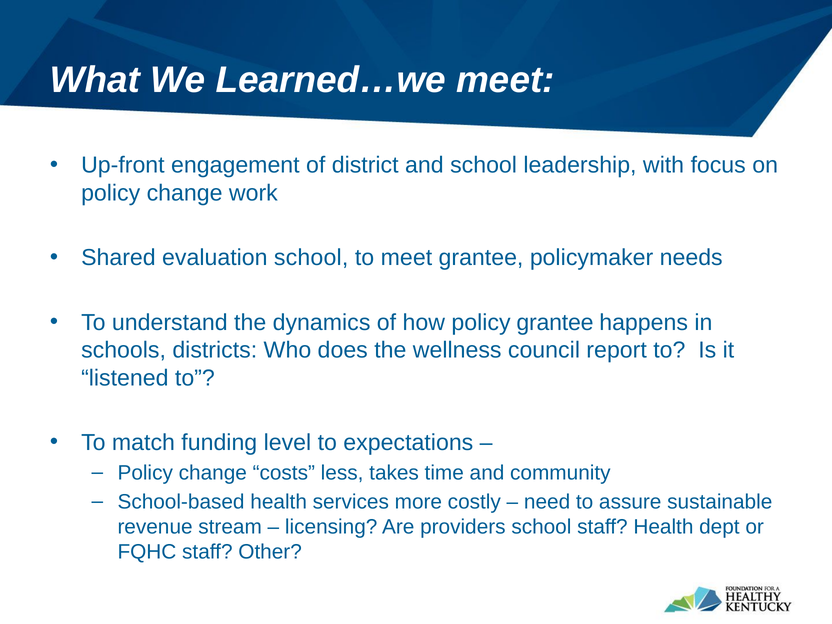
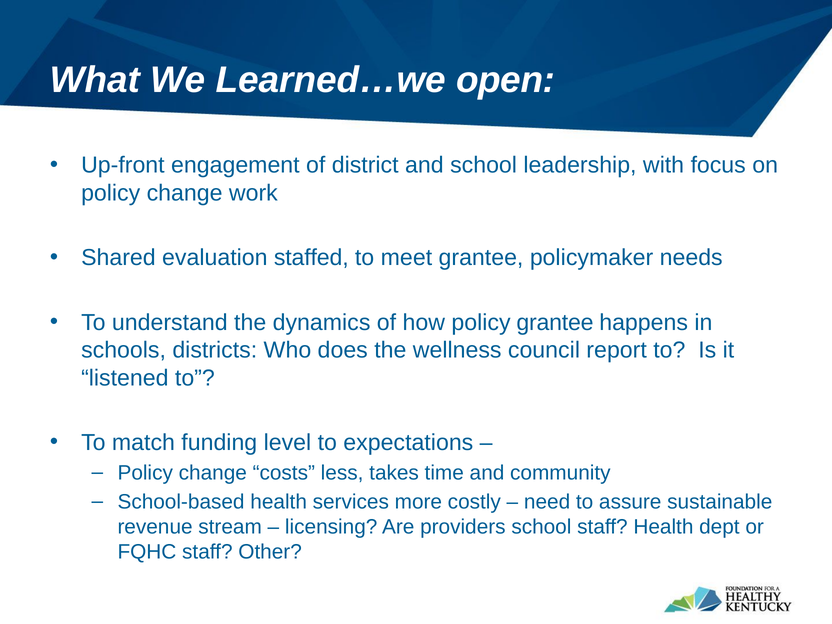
Learned…we meet: meet -> open
evaluation school: school -> staffed
